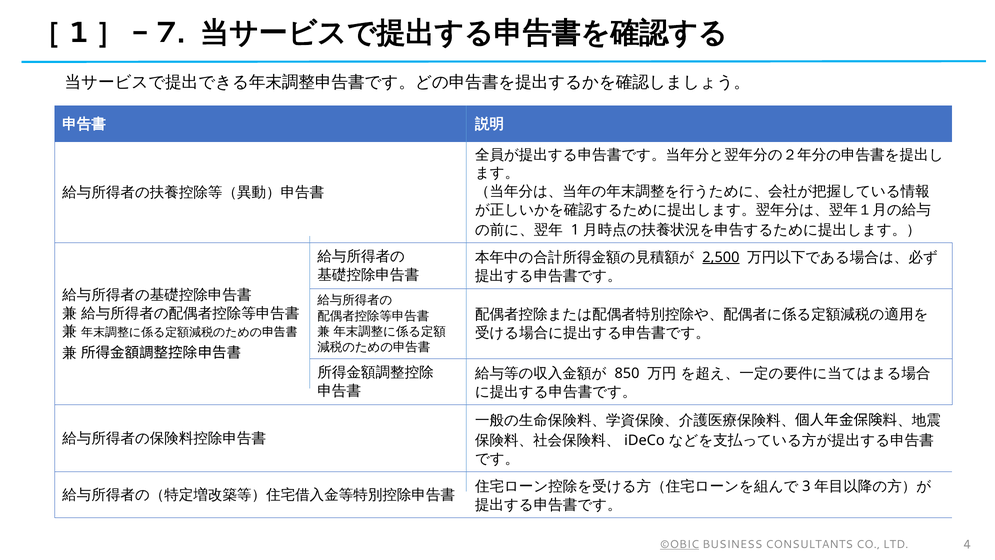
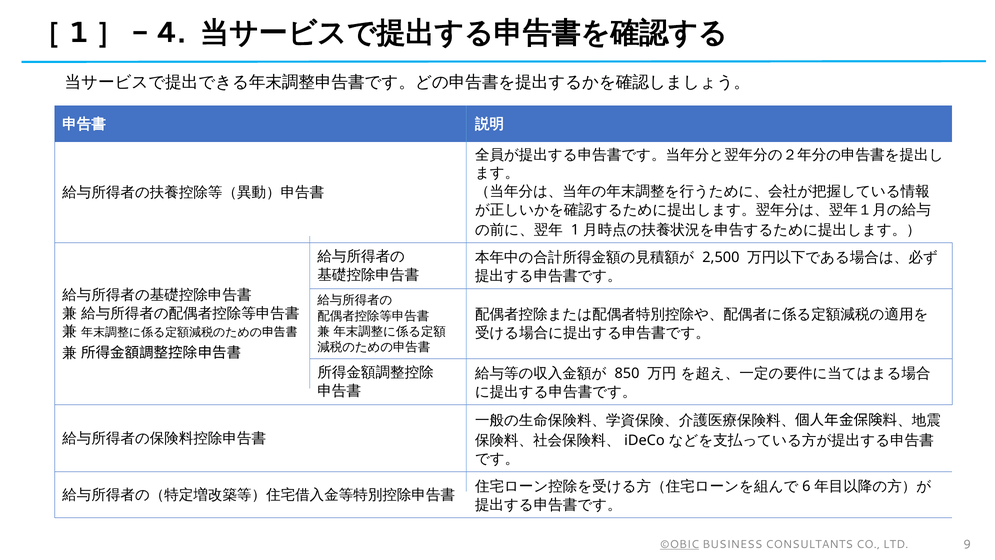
7: 7 -> 4
2,500 underline: present -> none
3: 3 -> 6
4: 4 -> 9
